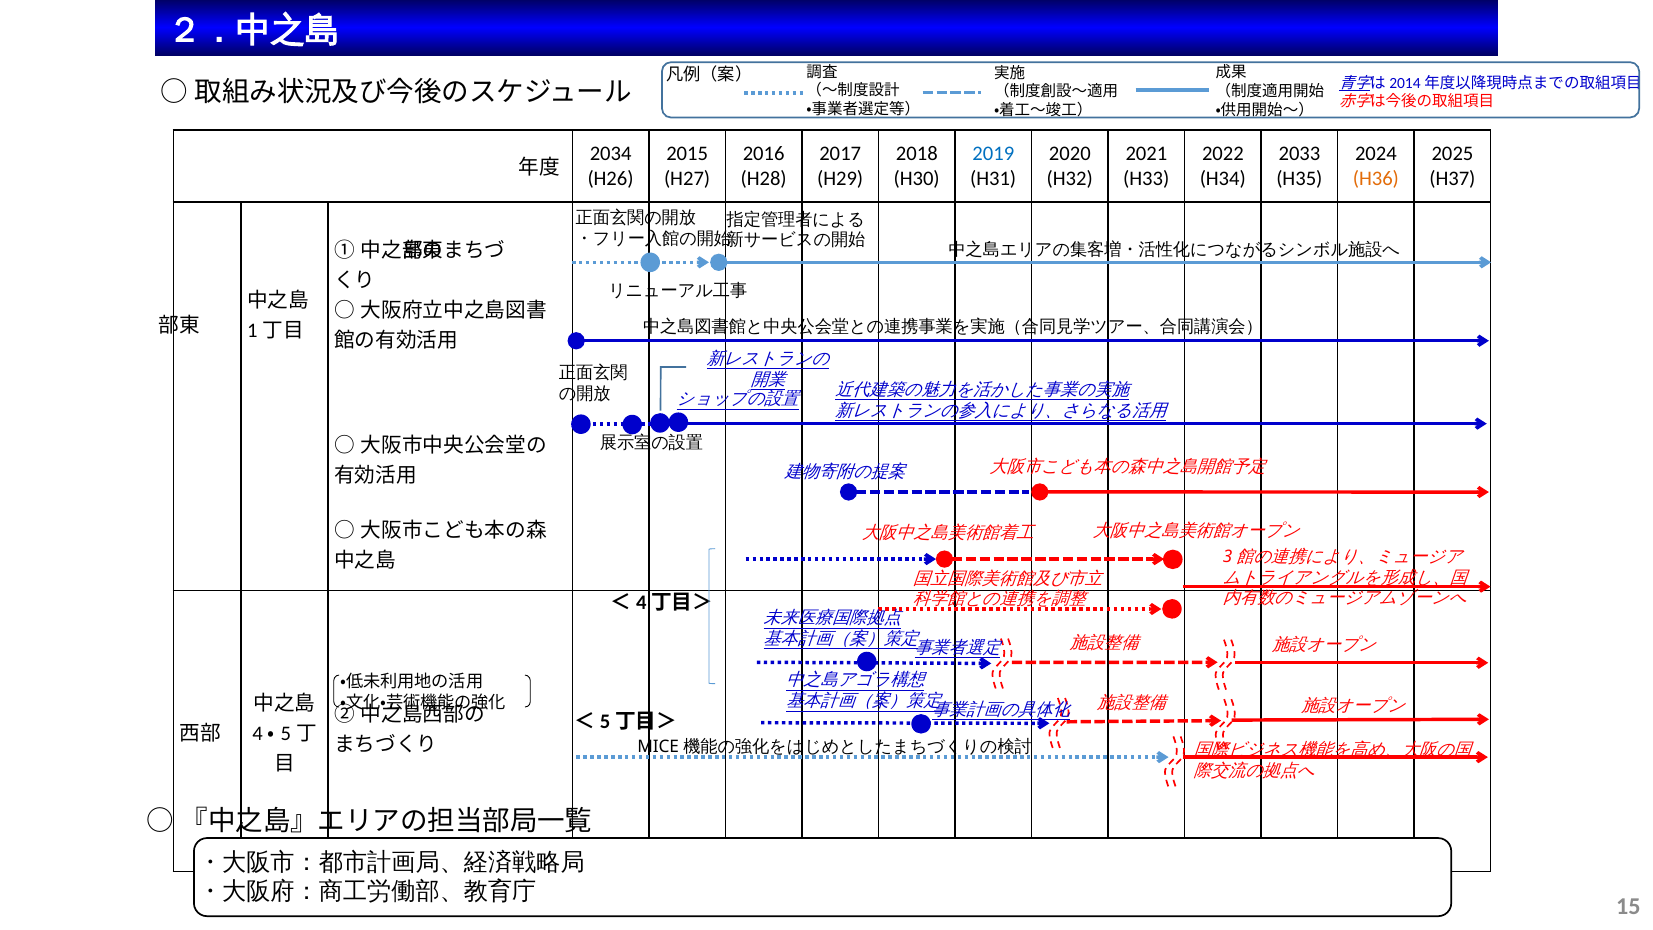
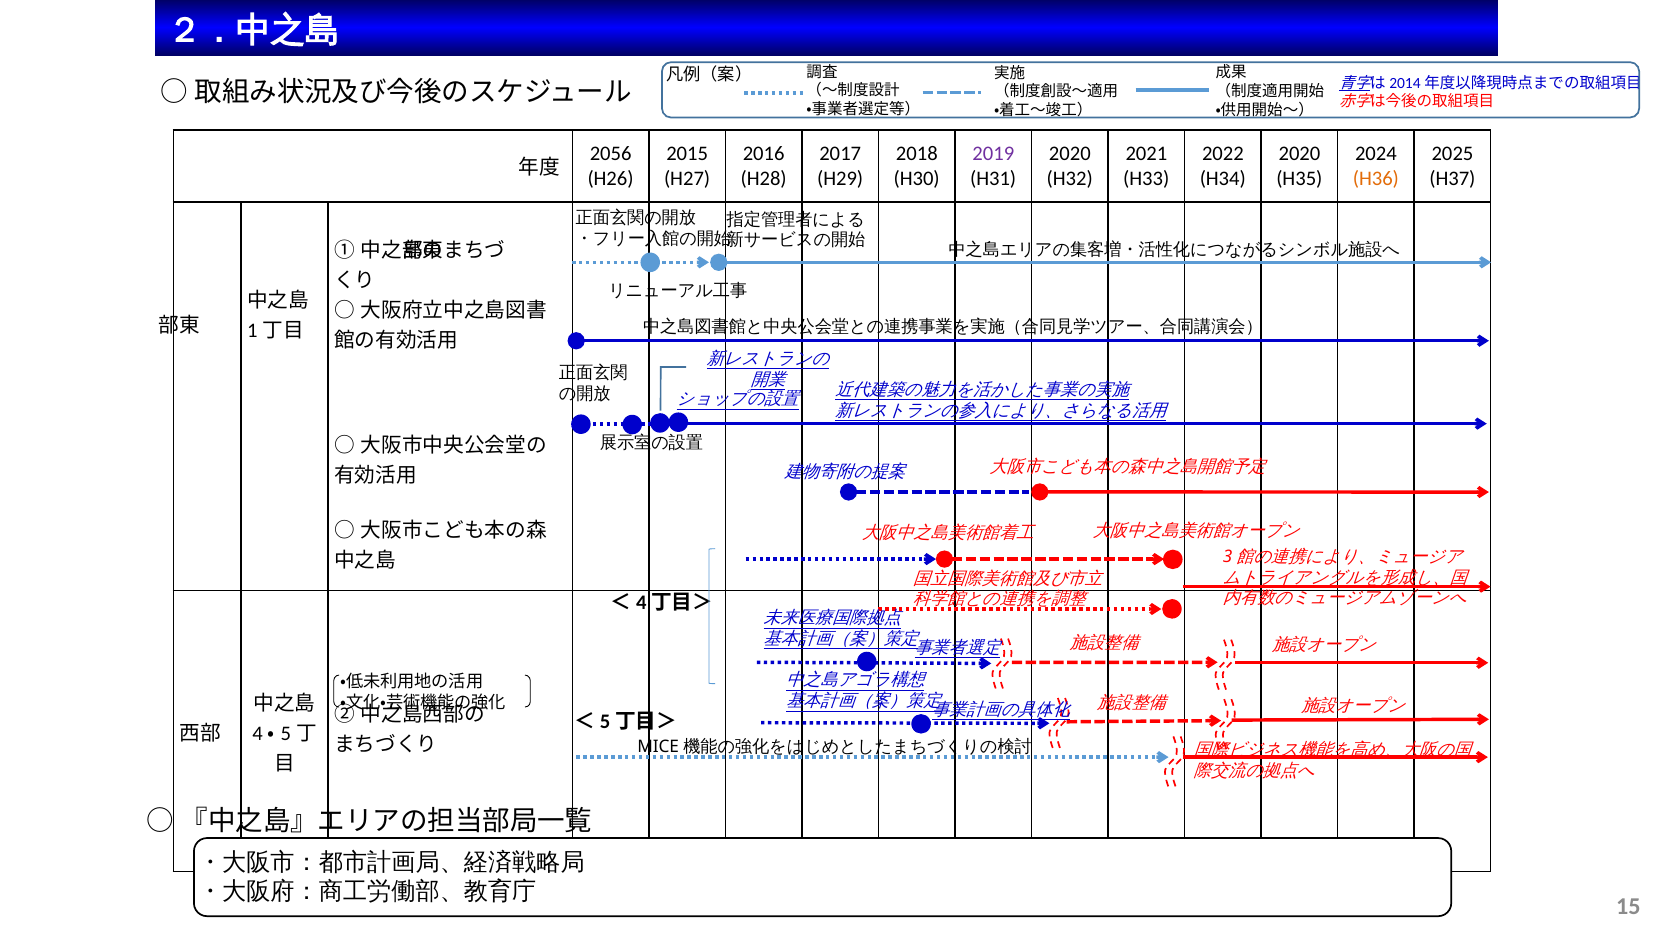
2034: 2034 -> 2056
2019 colour: blue -> purple
2033 at (1299, 154): 2033 -> 2020
